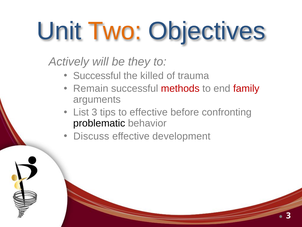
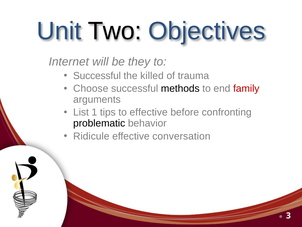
Two colour: orange -> black
Actively: Actively -> Internet
Remain: Remain -> Choose
methods colour: red -> black
List 3: 3 -> 1
Discuss: Discuss -> Ridicule
development: development -> conversation
